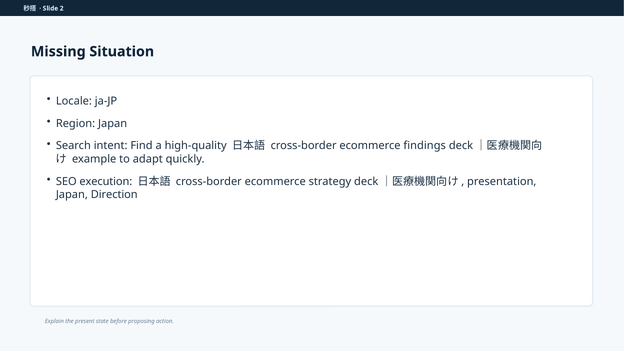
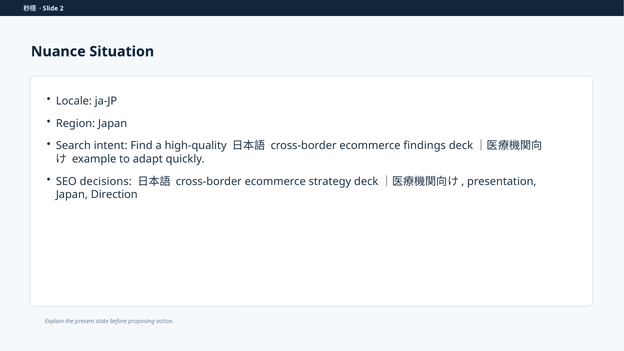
Missing: Missing -> Nuance
execution: execution -> decisions
